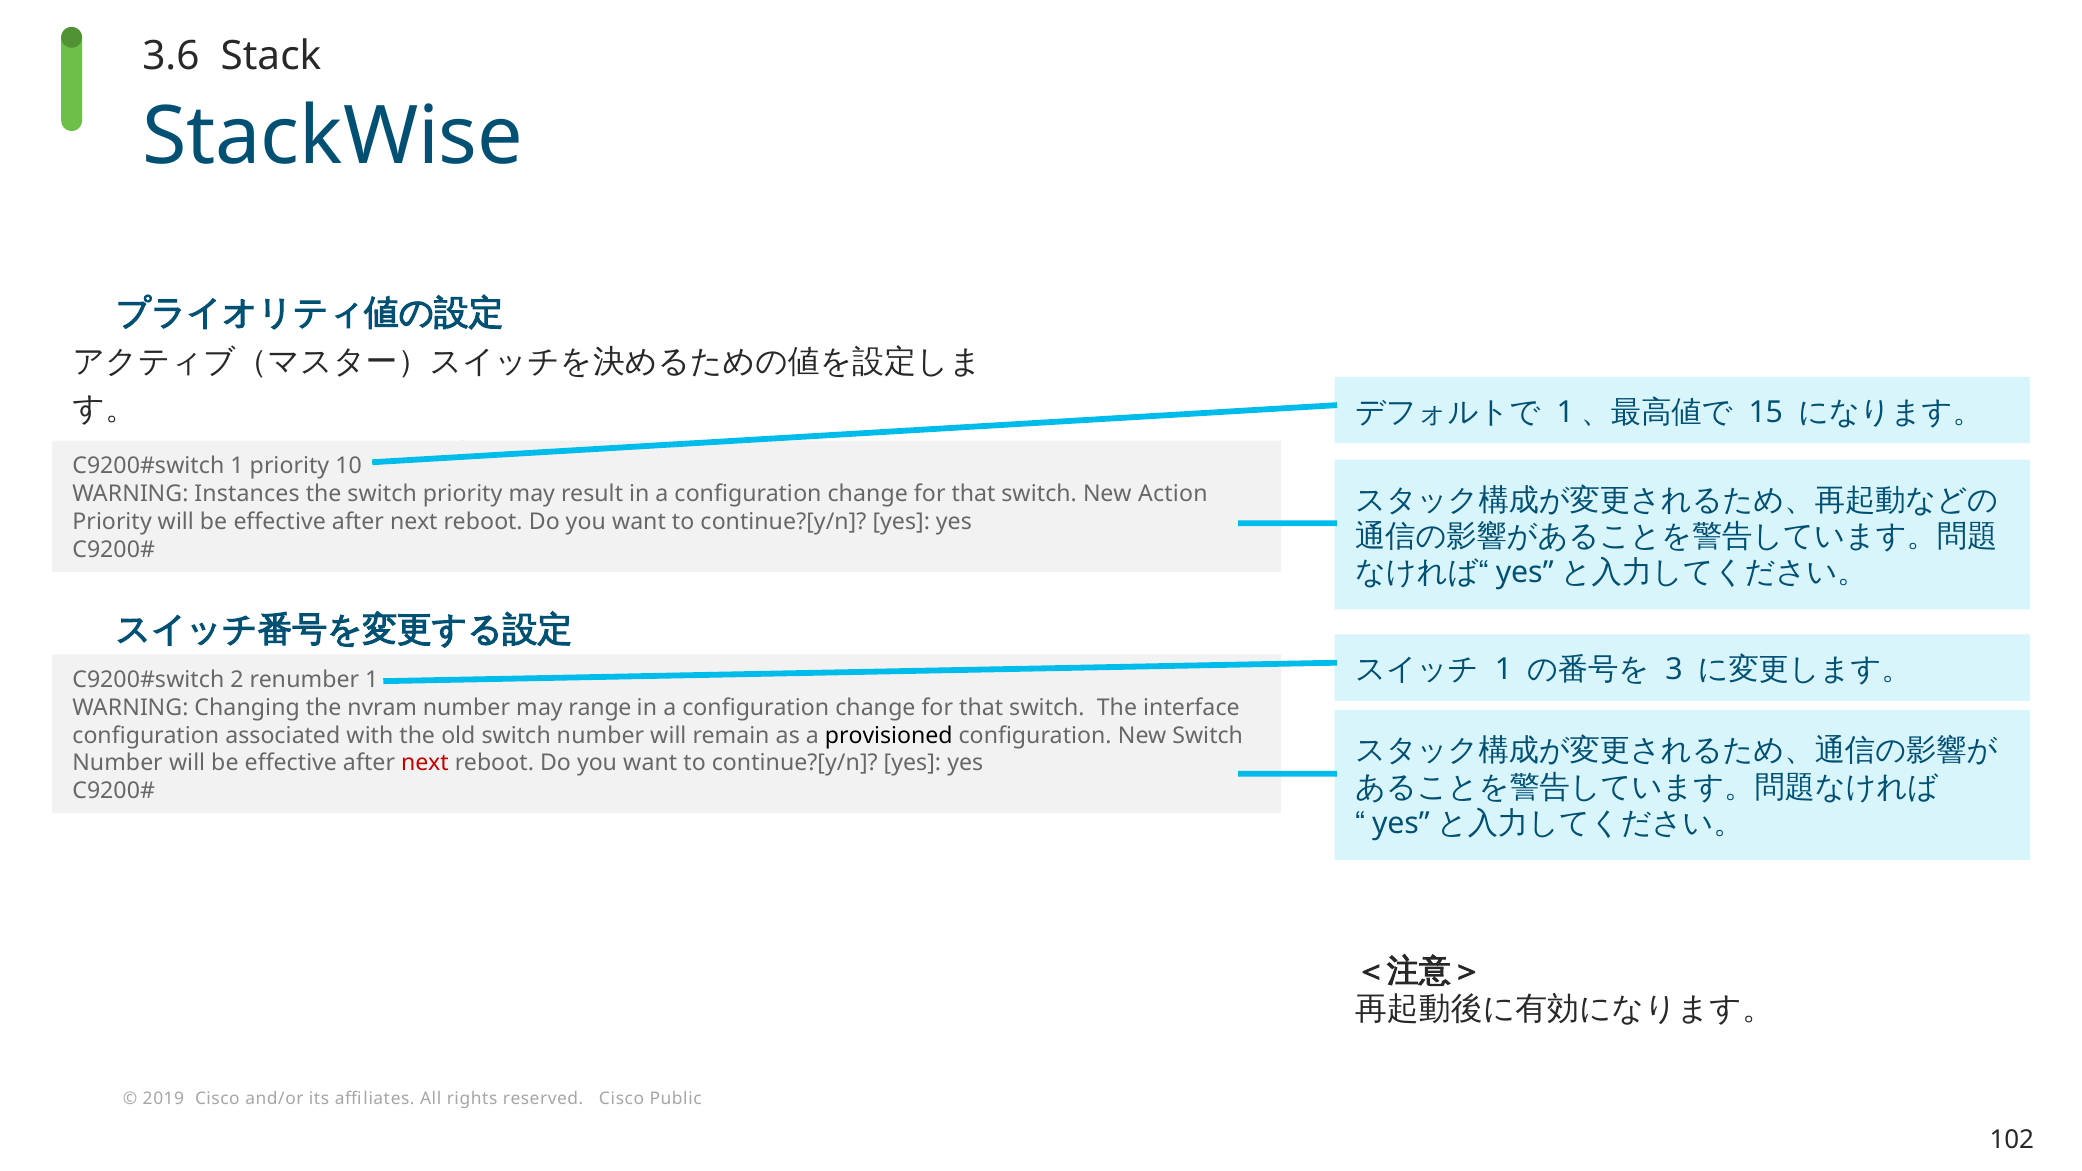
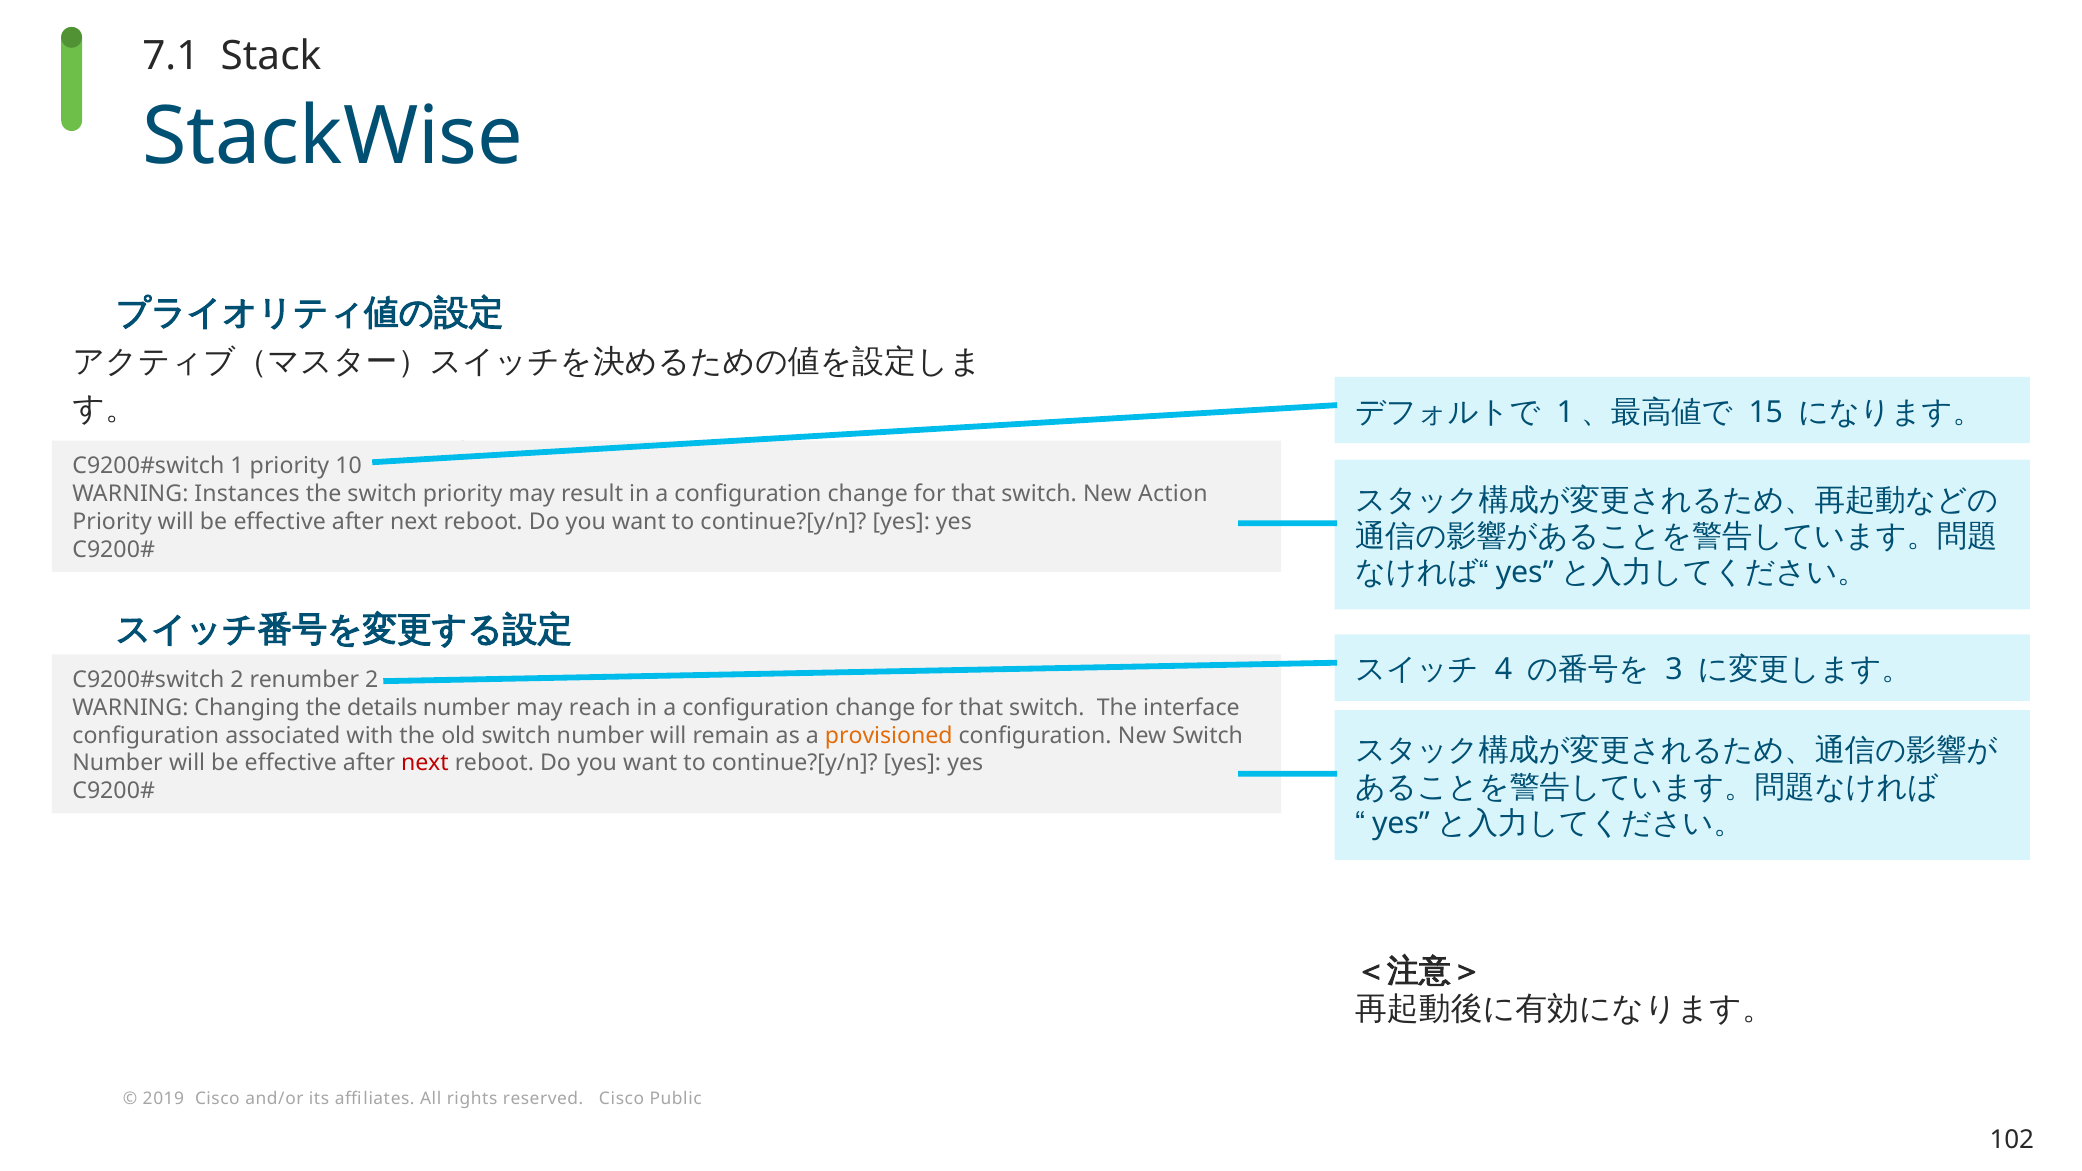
3.6: 3.6 -> 7.1
1 at (1504, 670): 1 -> 4
renumber 1: 1 -> 2
nvram: nvram -> details
range: range -> reach
provisioned colour: black -> orange
